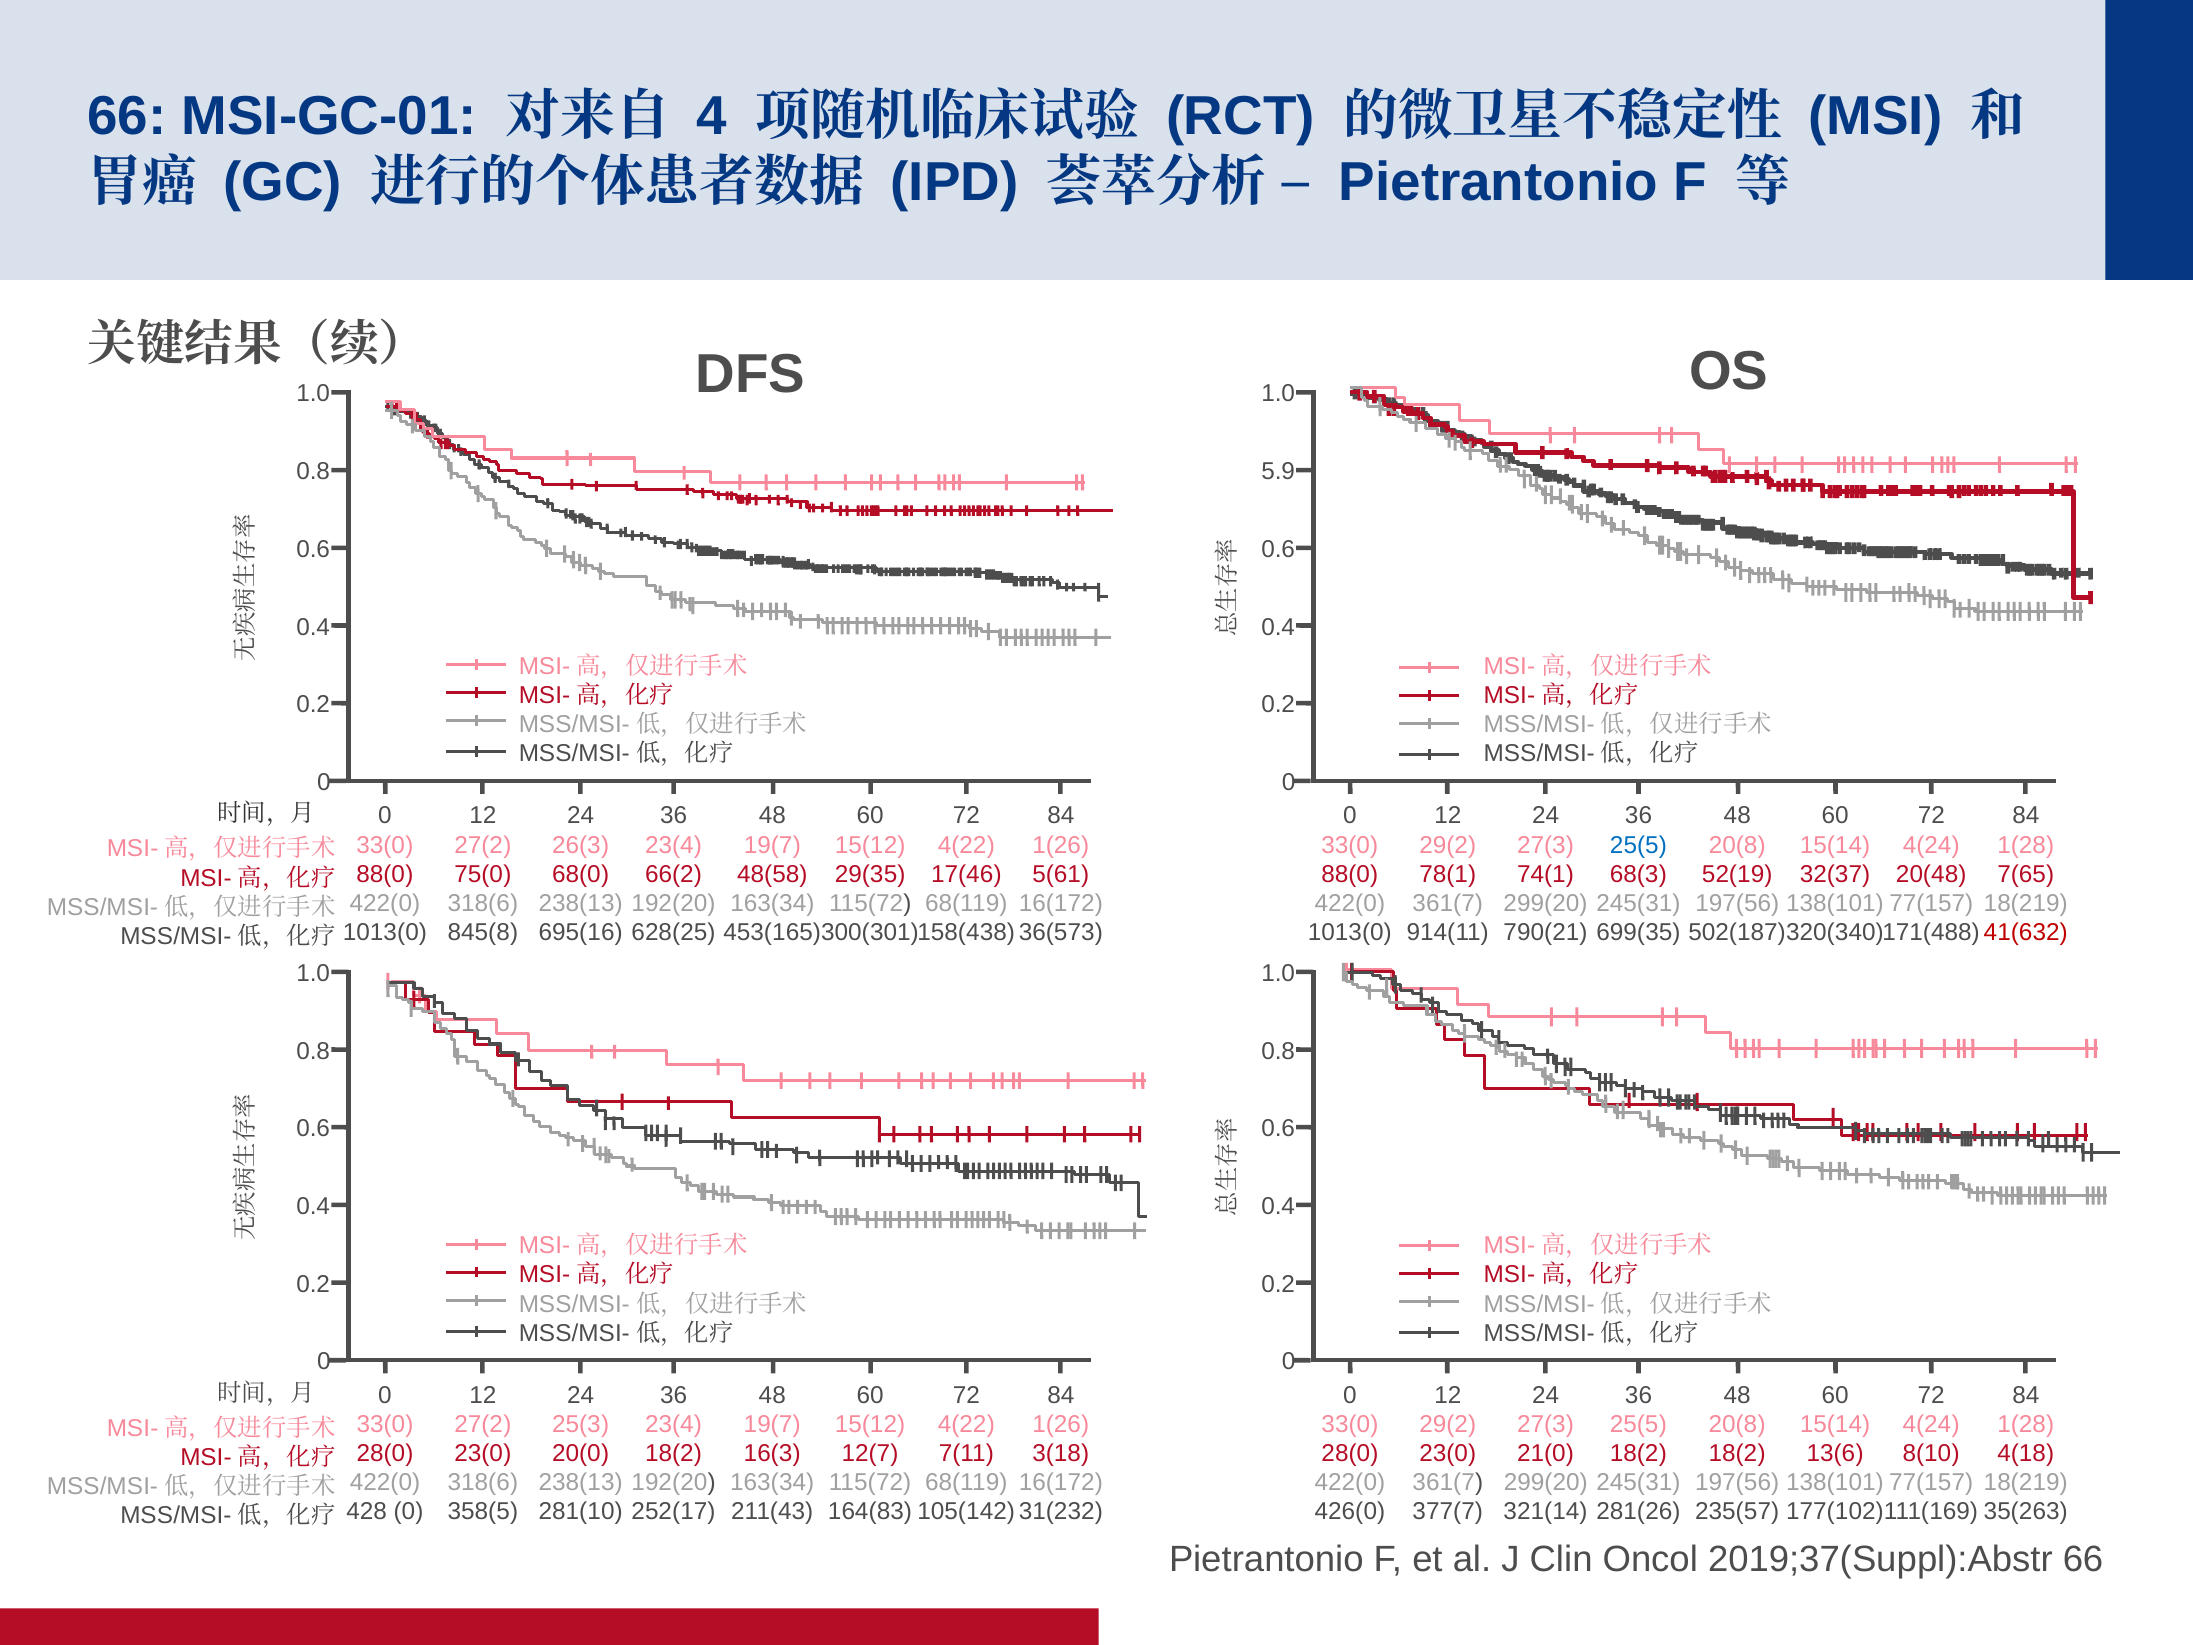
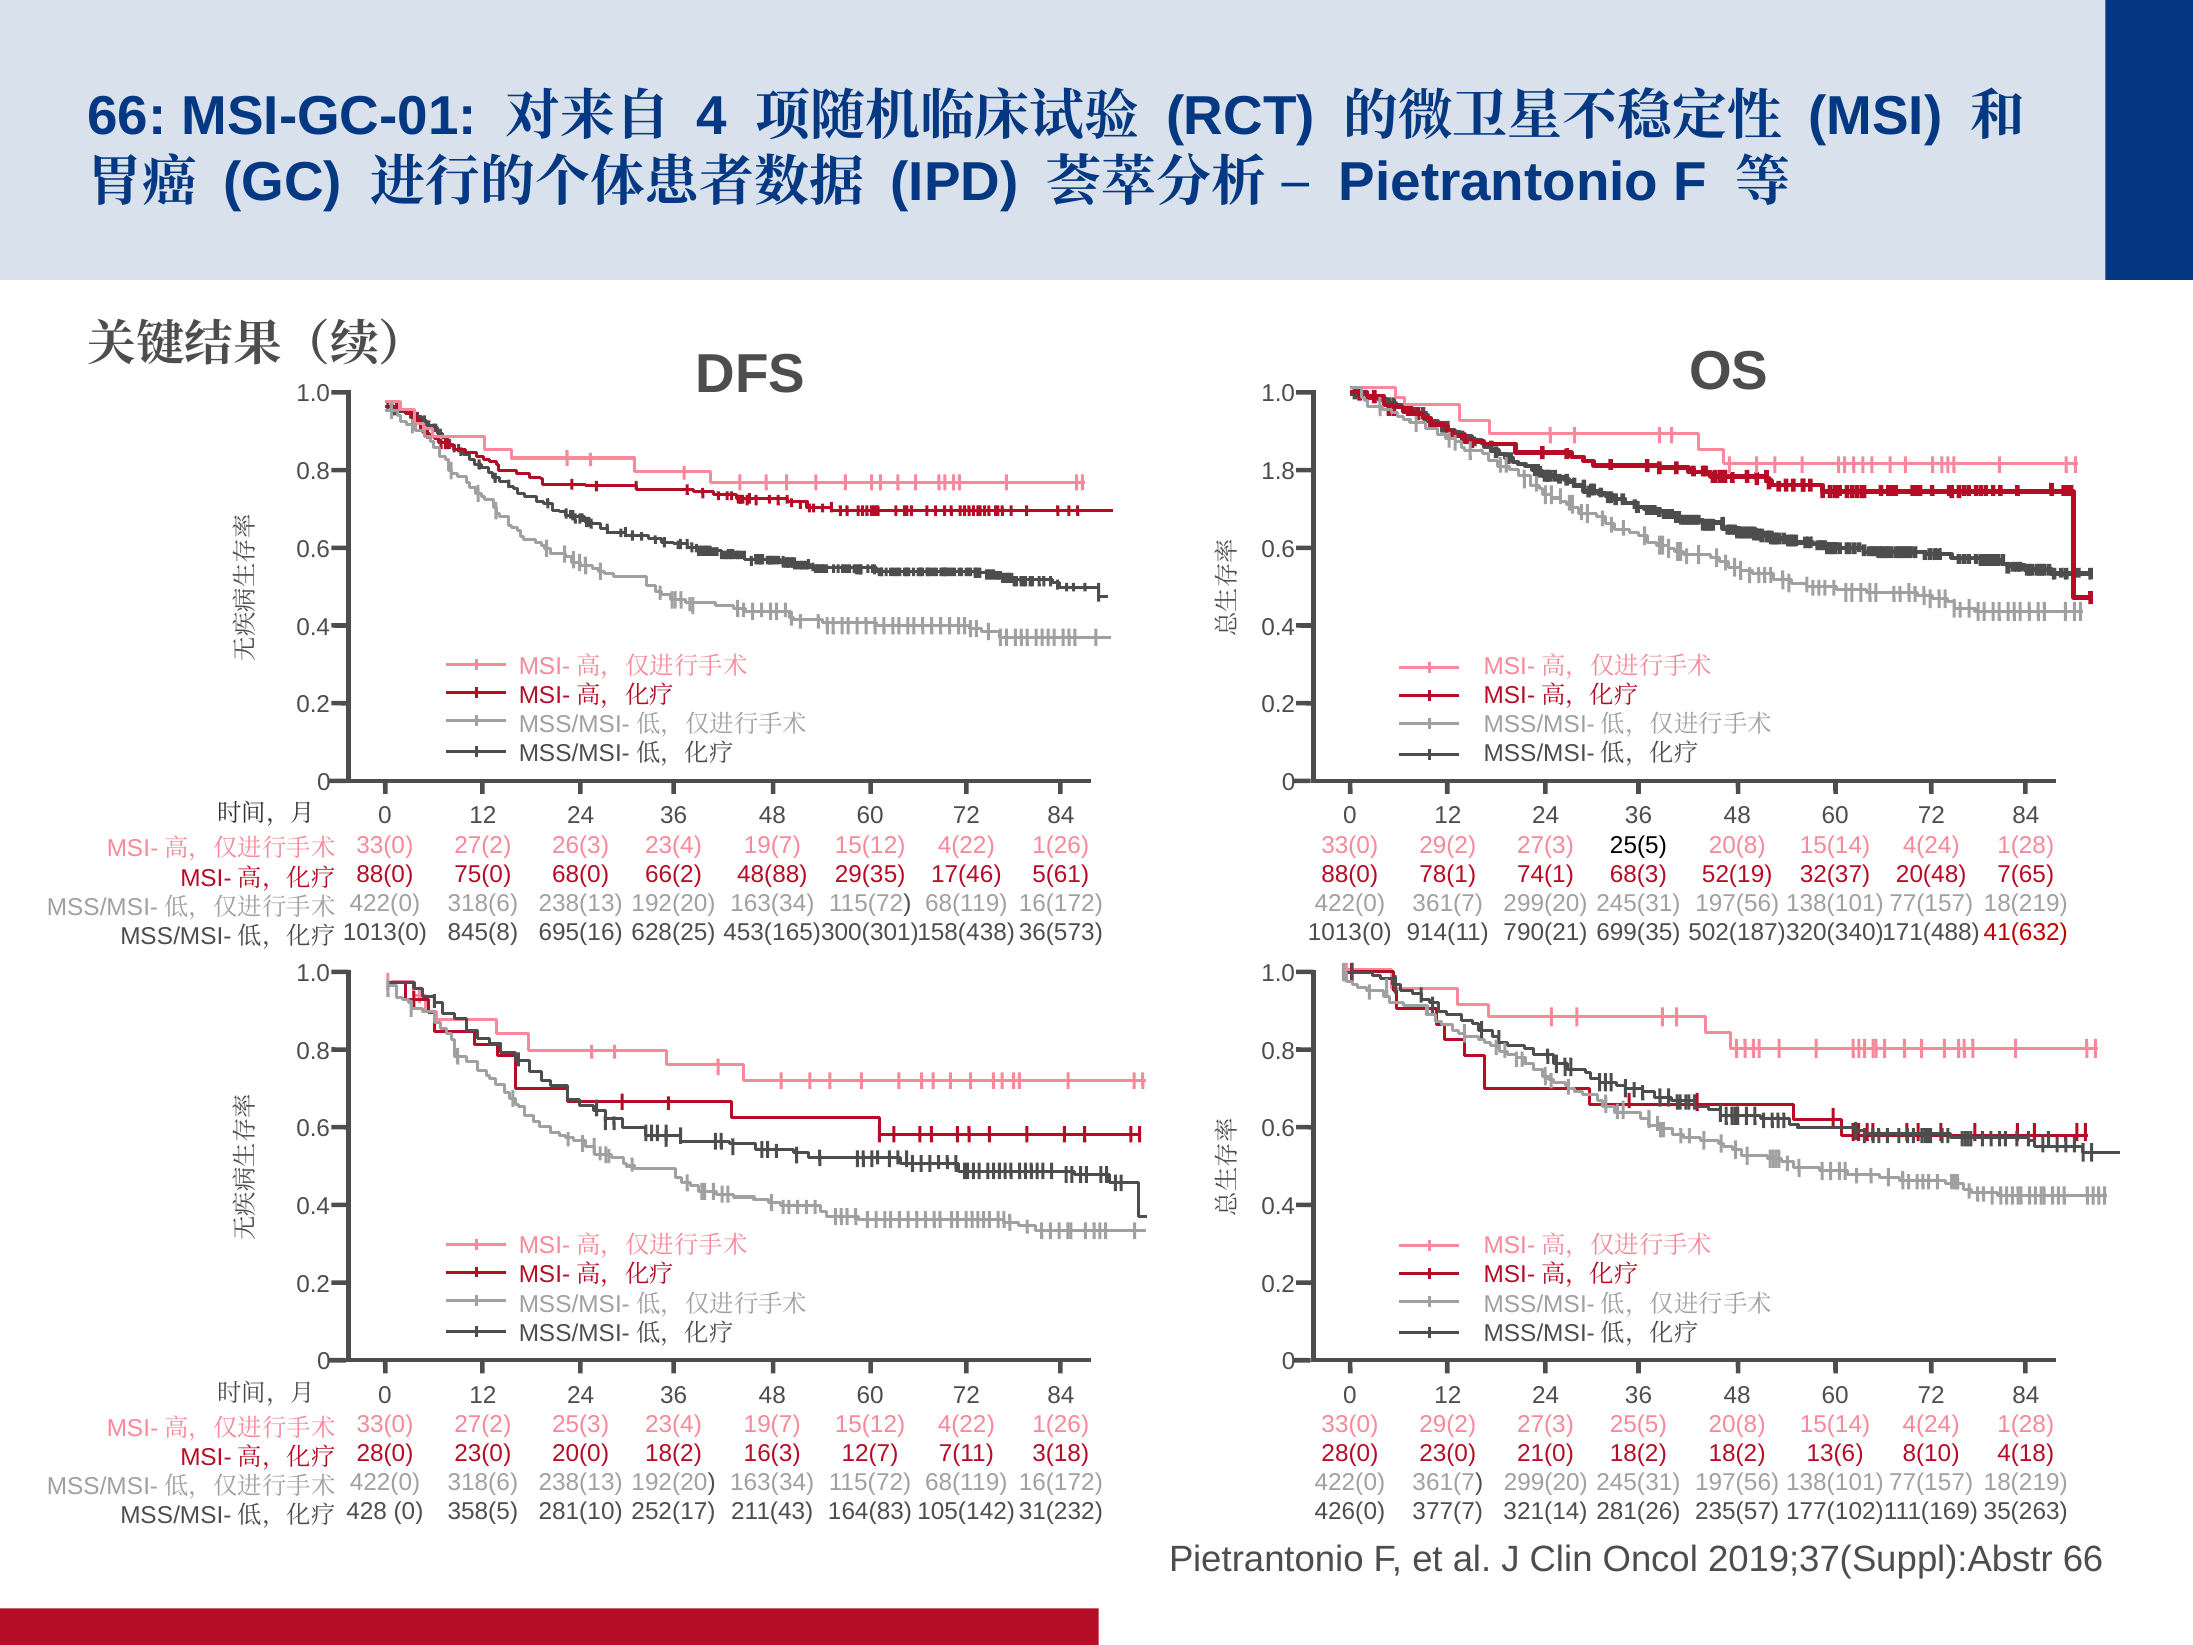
5.9: 5.9 -> 1.8
25(5 at (1638, 845) colour: blue -> black
48(58: 48(58 -> 48(88
